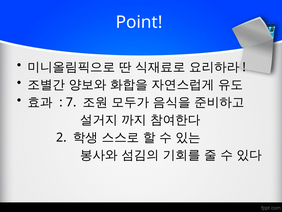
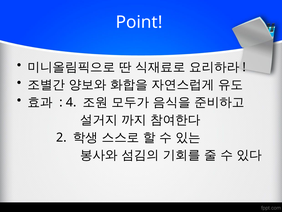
7: 7 -> 4
